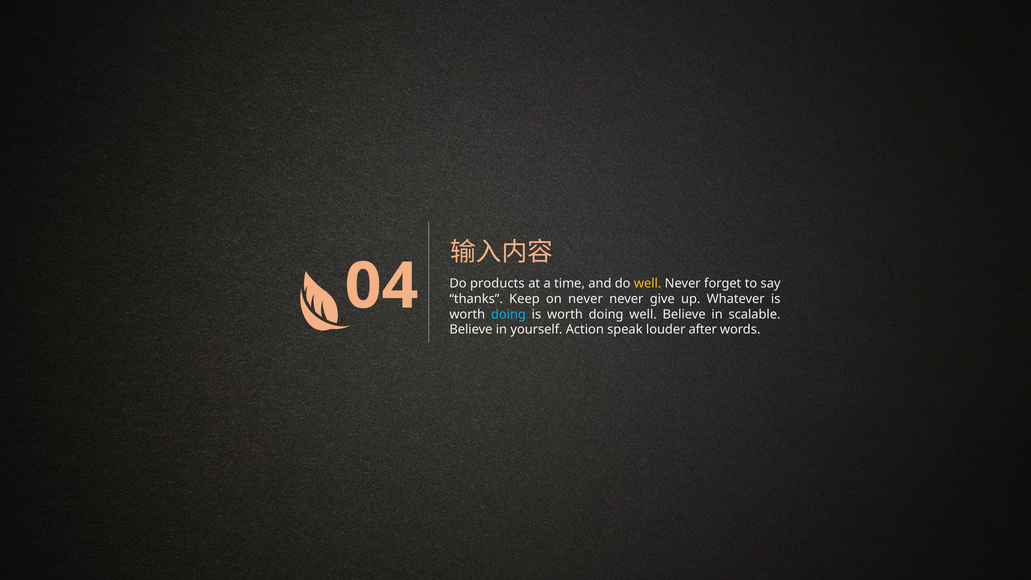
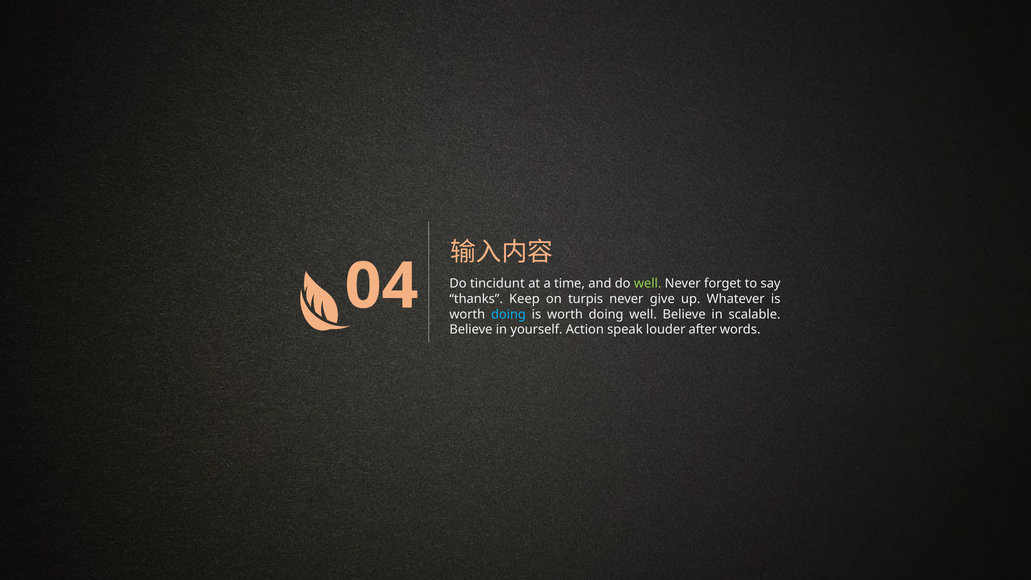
products: products -> tincidunt
well at (648, 283) colour: yellow -> light green
on never: never -> turpis
